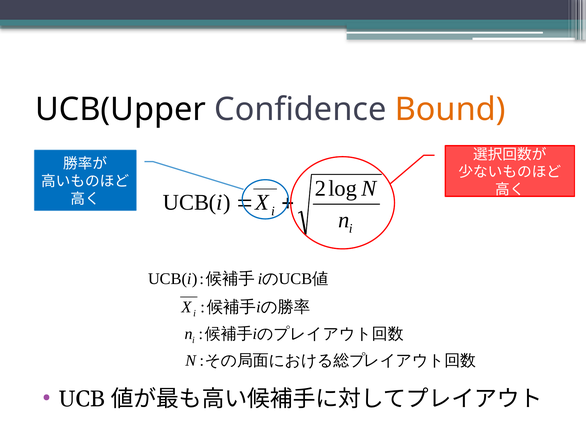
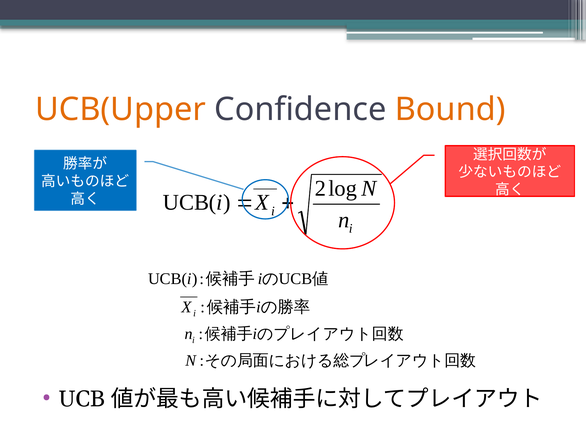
UCB(Upper colour: black -> orange
